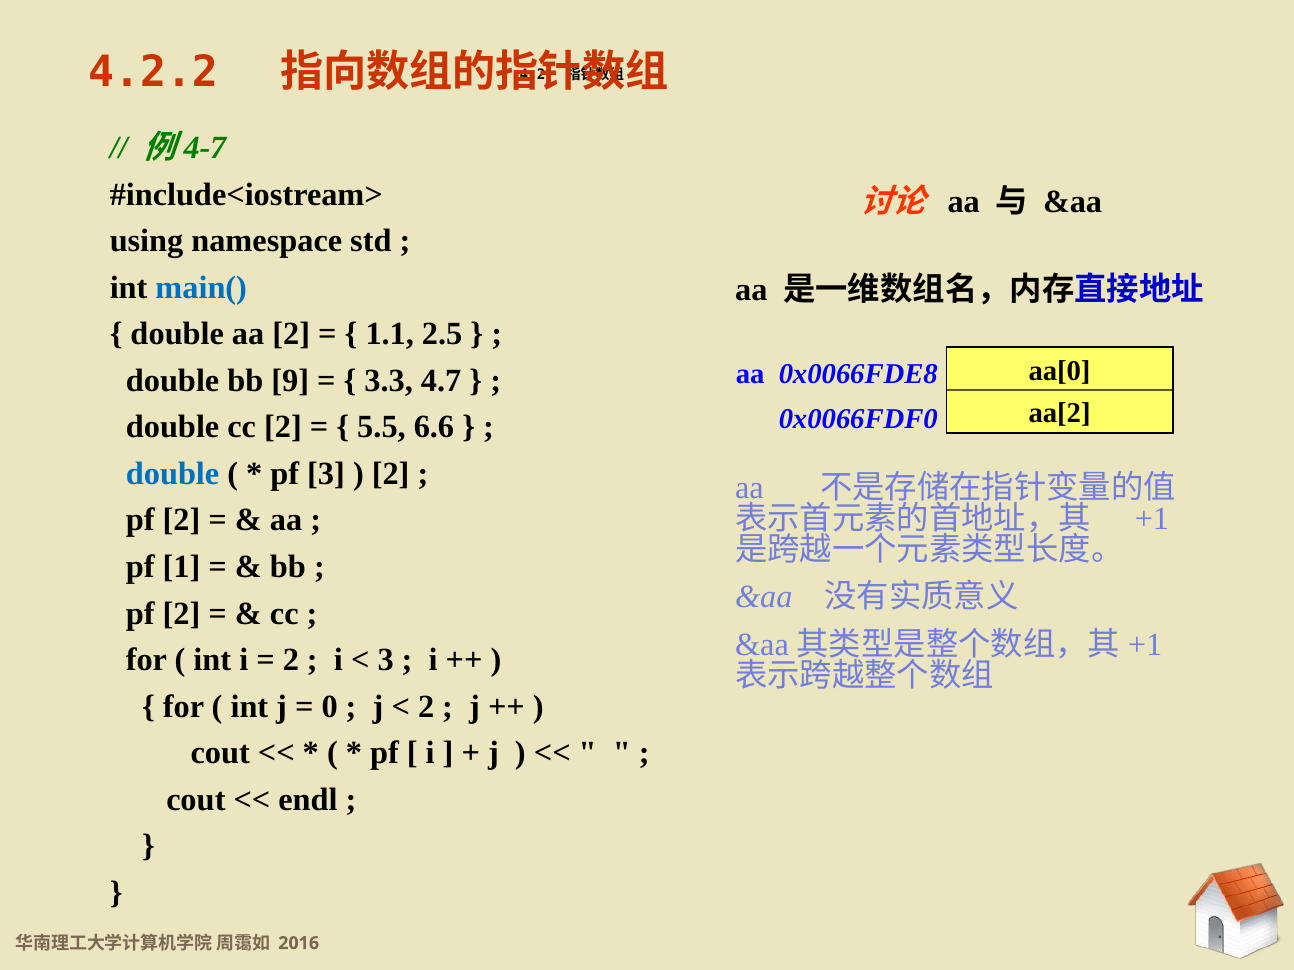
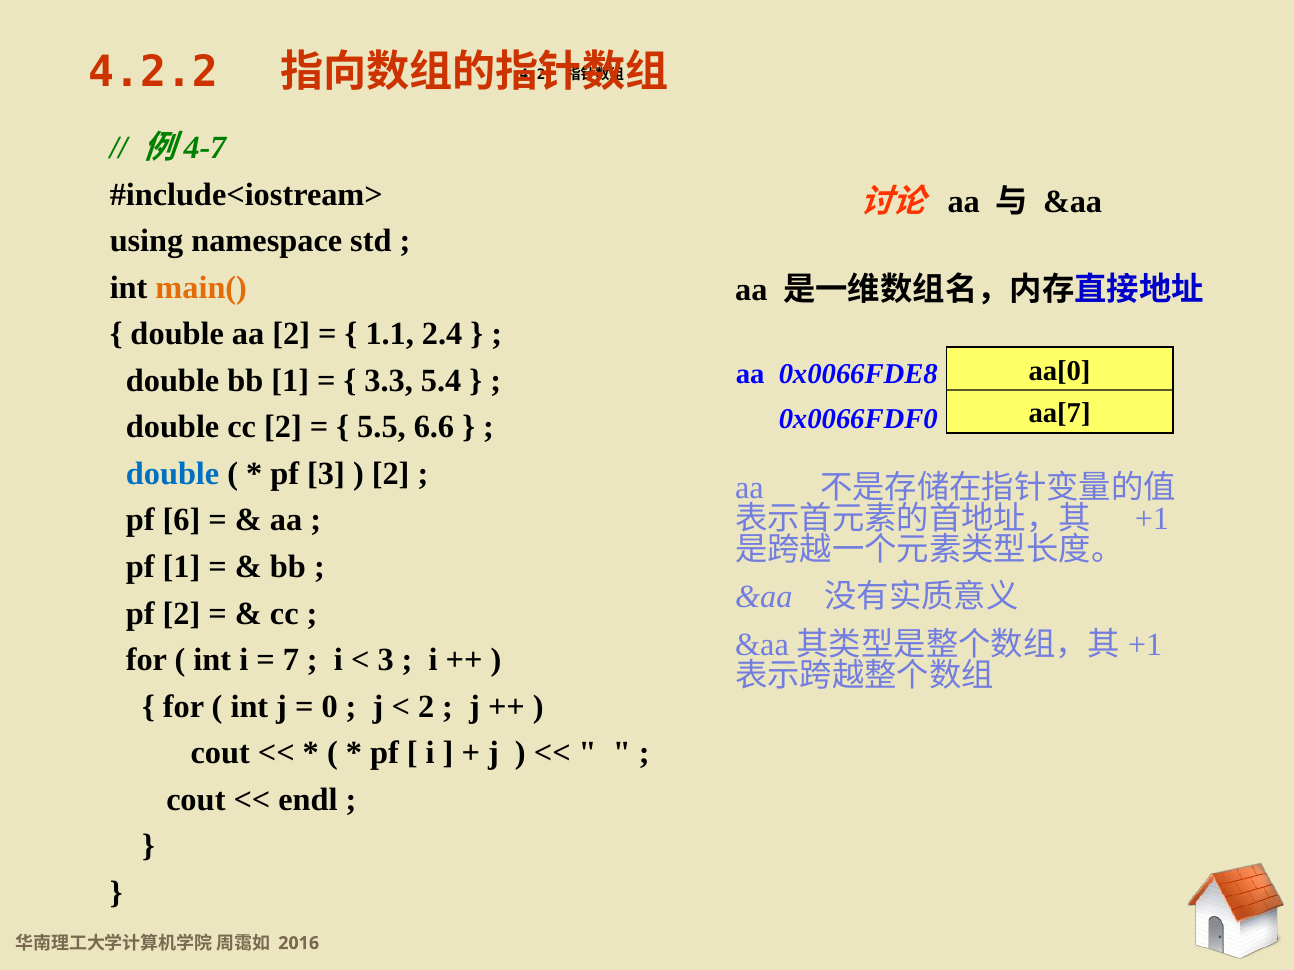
main( colour: blue -> orange
2.5: 2.5 -> 2.4
bb 9: 9 -> 1
4.7: 4.7 -> 5.4
aa[2: aa[2 -> aa[7
2 at (181, 521): 2 -> 6
2 at (291, 660): 2 -> 7
